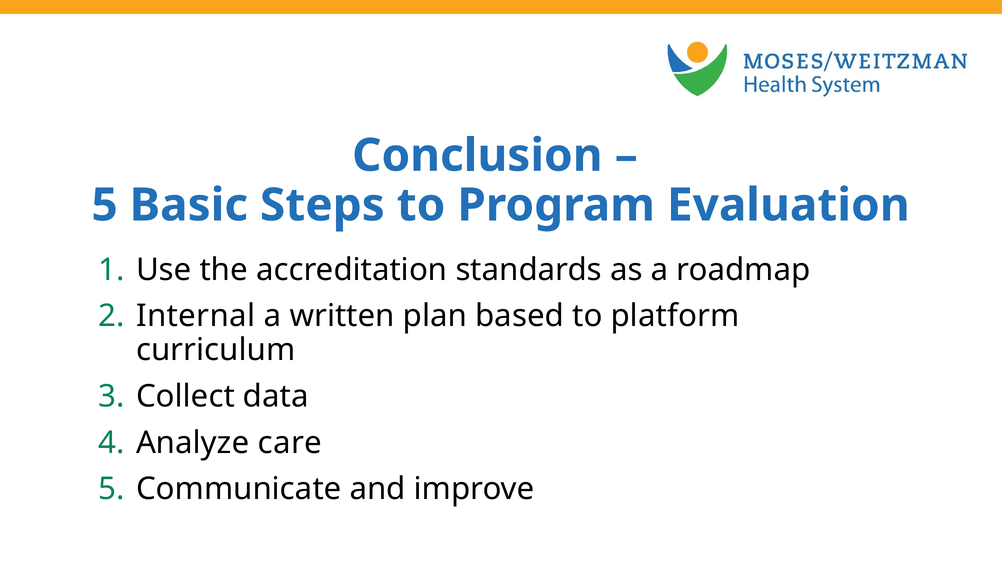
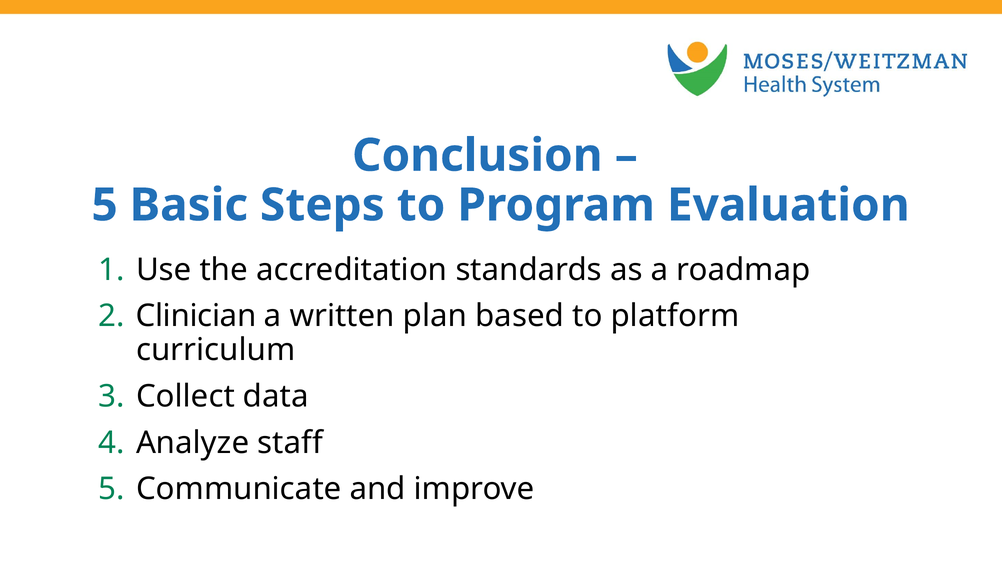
Internal: Internal -> Clinician
care: care -> staff
